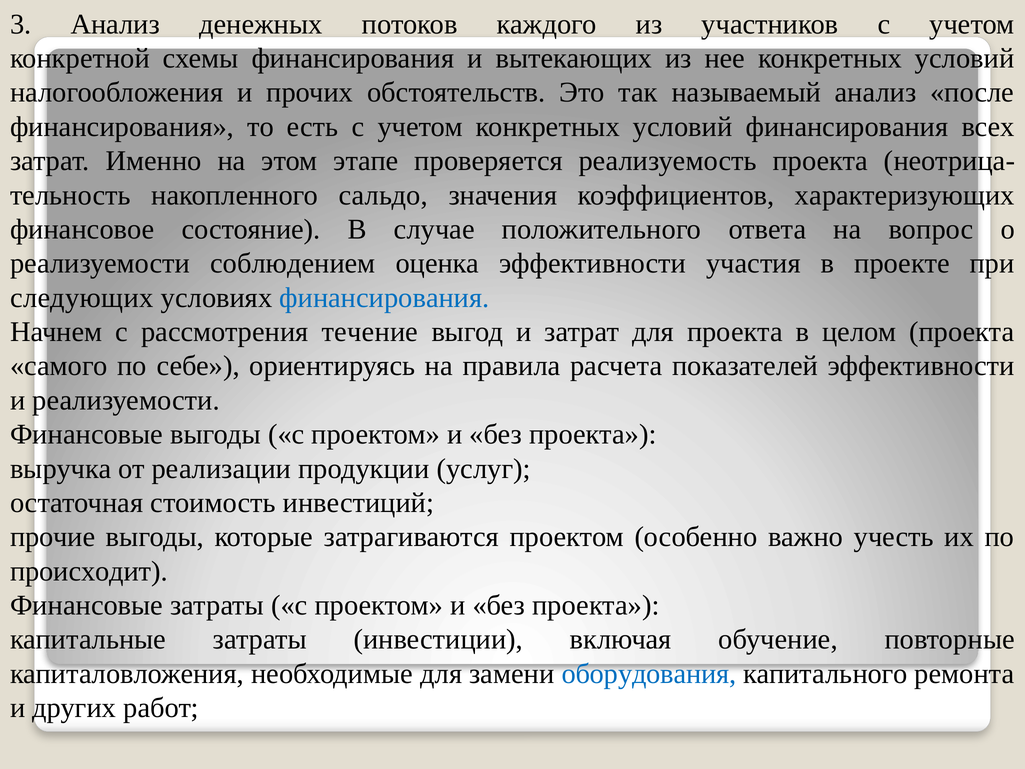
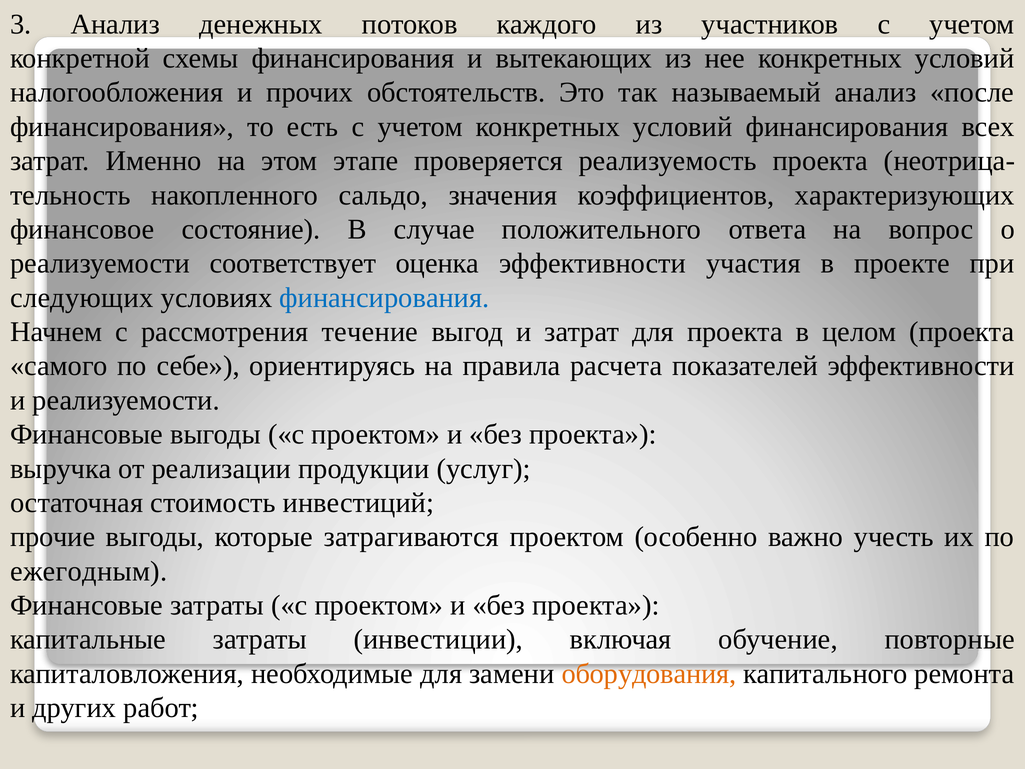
соблюдением: соблюдением -> соответствует
происходит: происходит -> ежегодным
оборудования colour: blue -> orange
